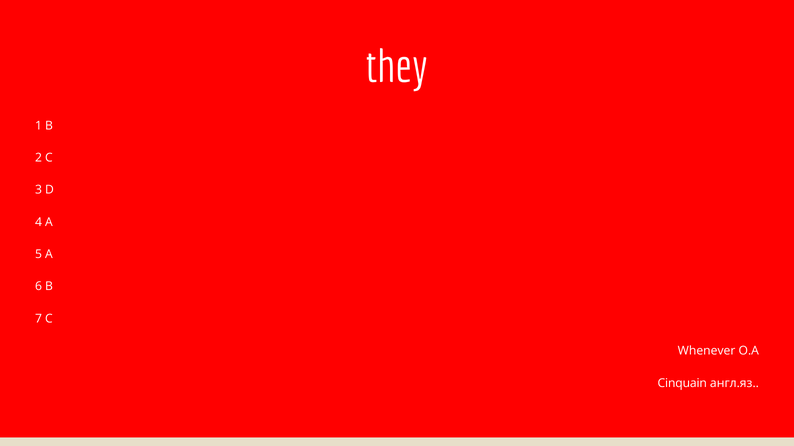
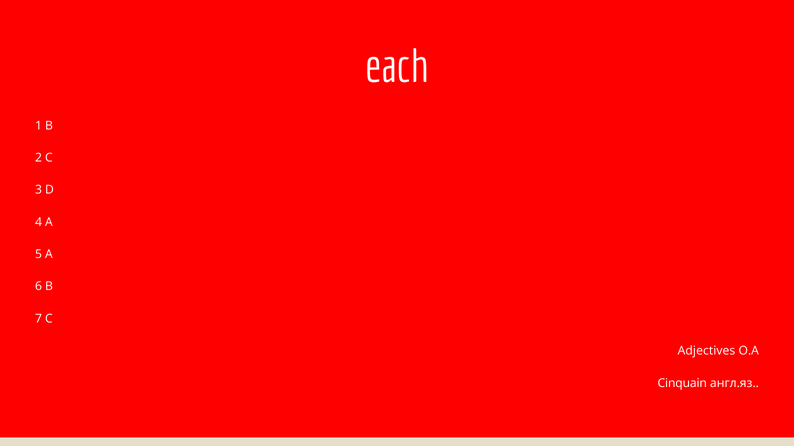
they: they -> each
Whenever: Whenever -> Adjectives
